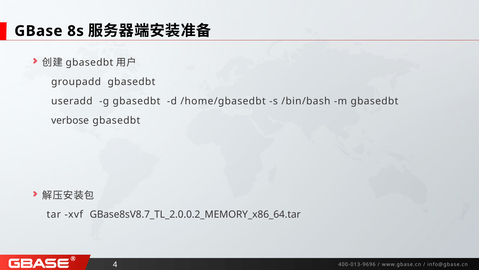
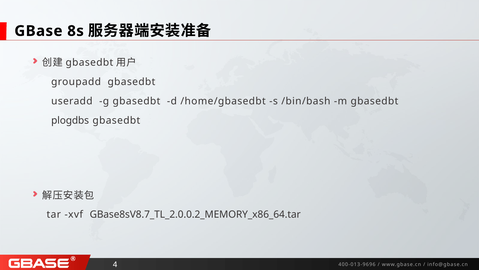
verbose: verbose -> plogdbs
